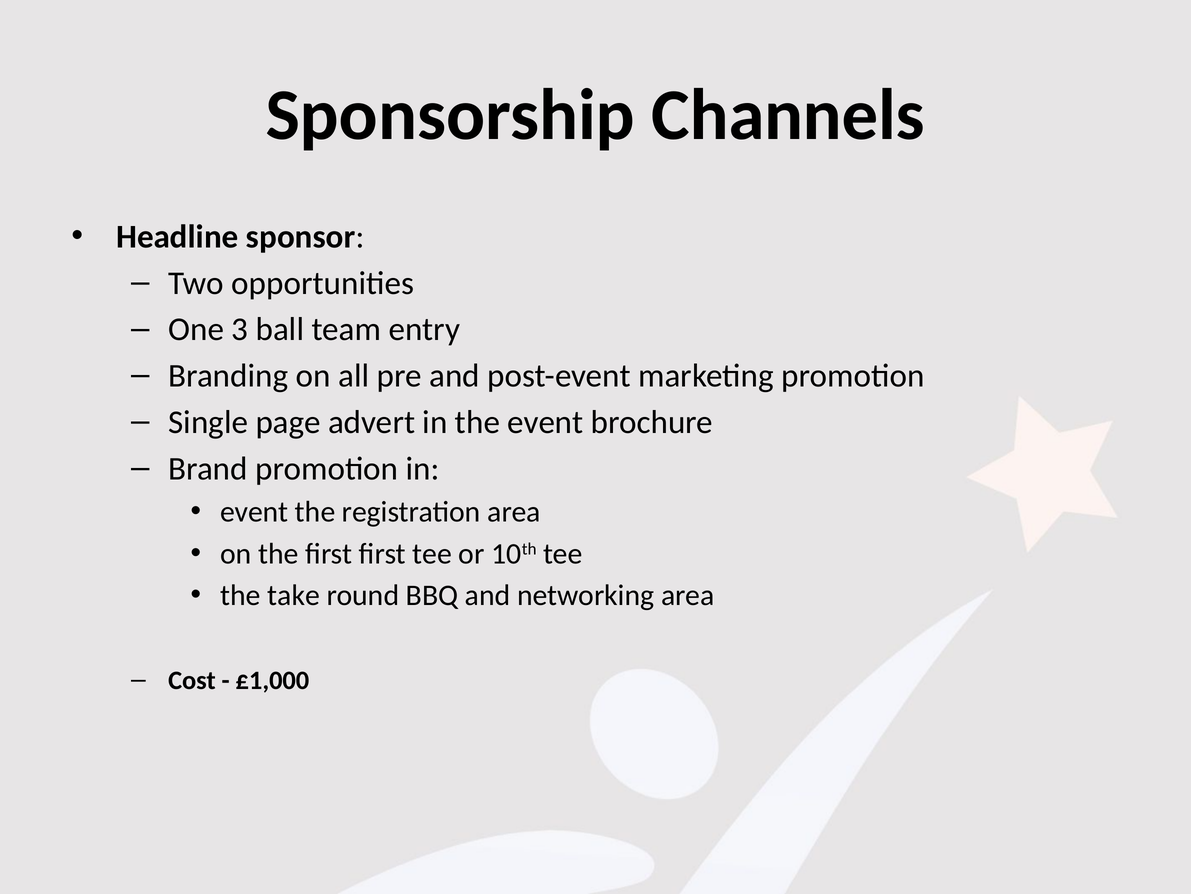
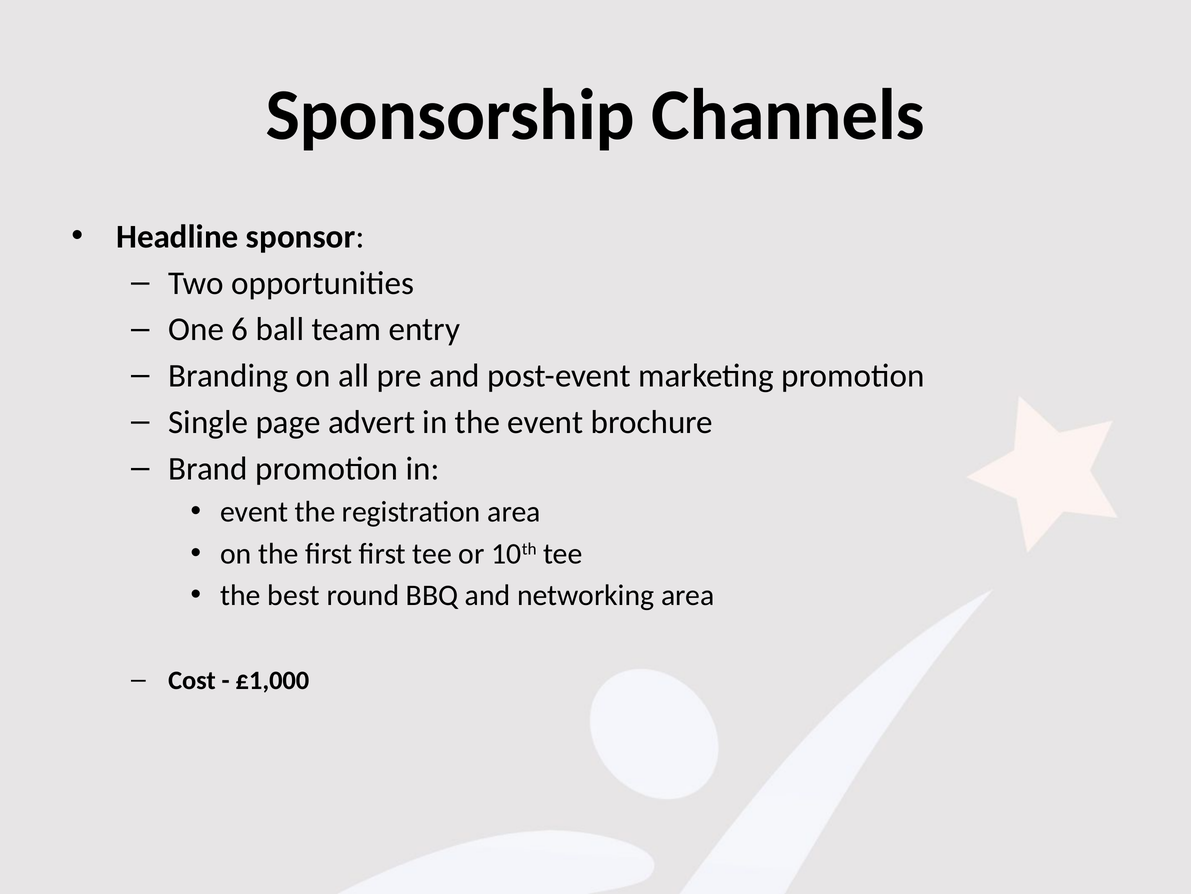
3: 3 -> 6
take: take -> best
